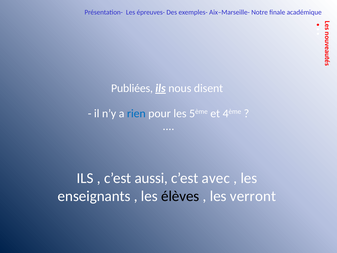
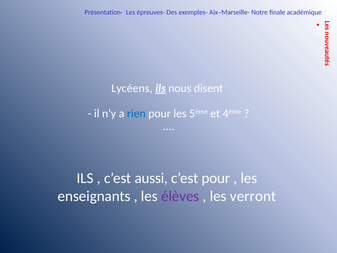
Publiées: Publiées -> Lycéens
c’est avec: avec -> pour
élèves colour: black -> purple
